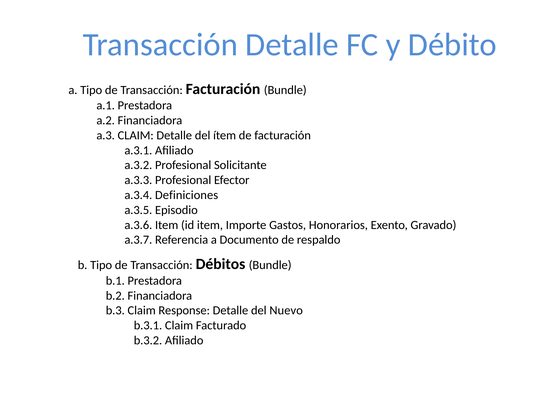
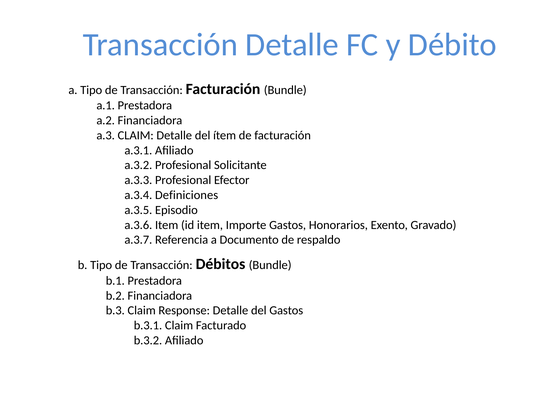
del Nuevo: Nuevo -> Gastos
